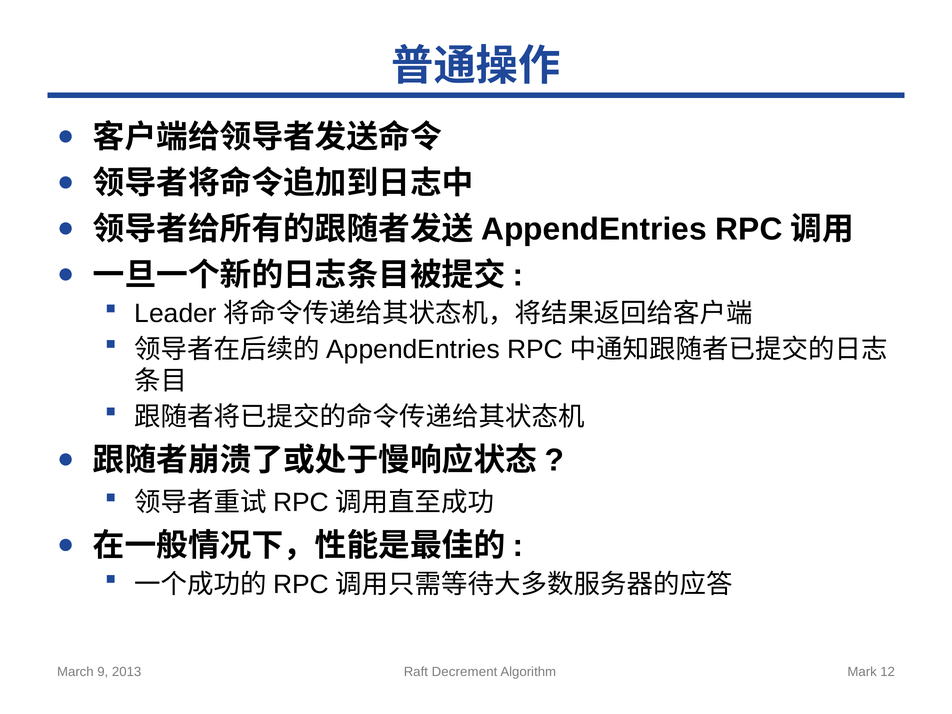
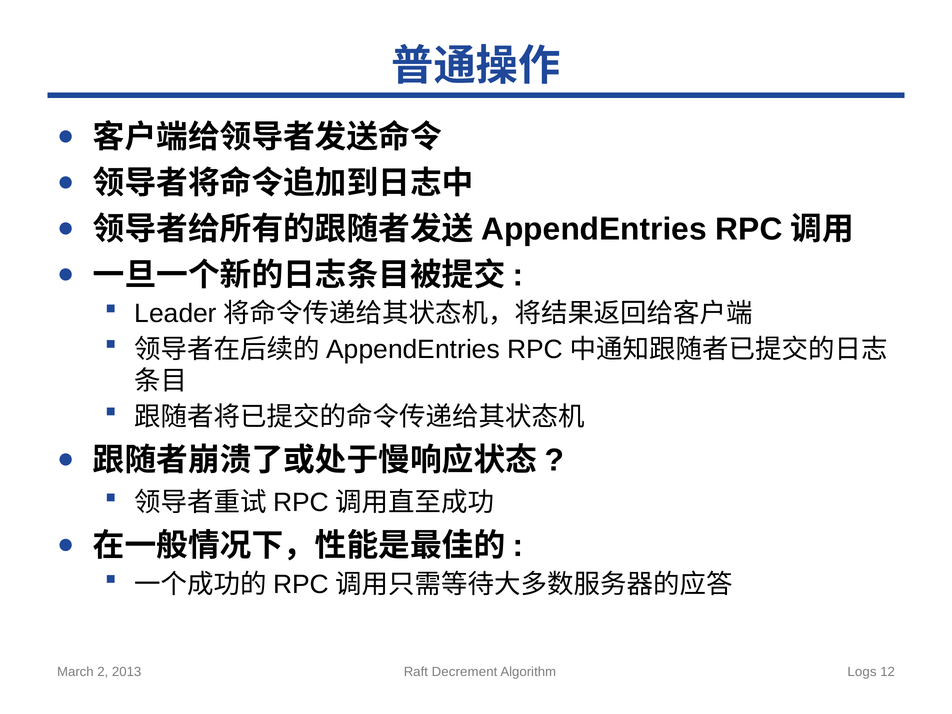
9: 9 -> 2
Mark: Mark -> Logs
